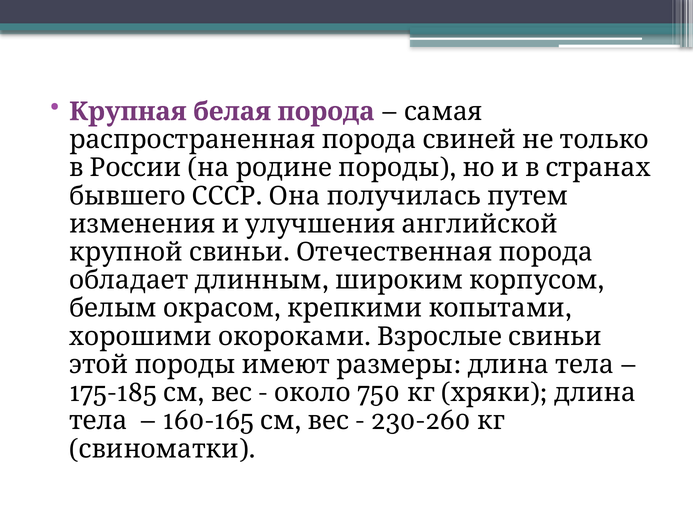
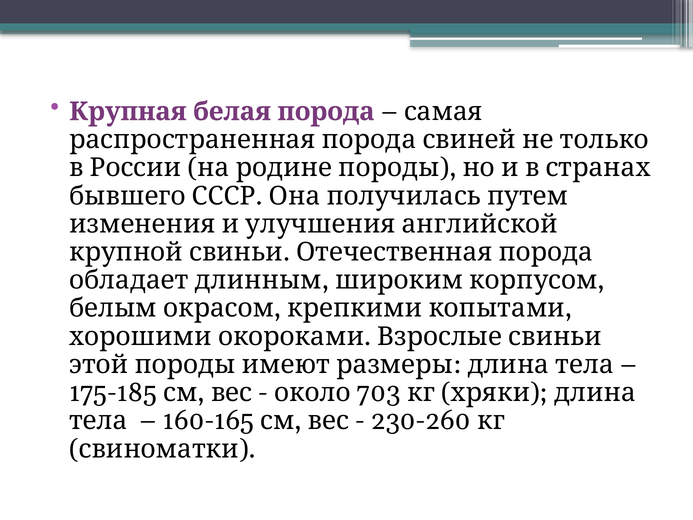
750: 750 -> 703
